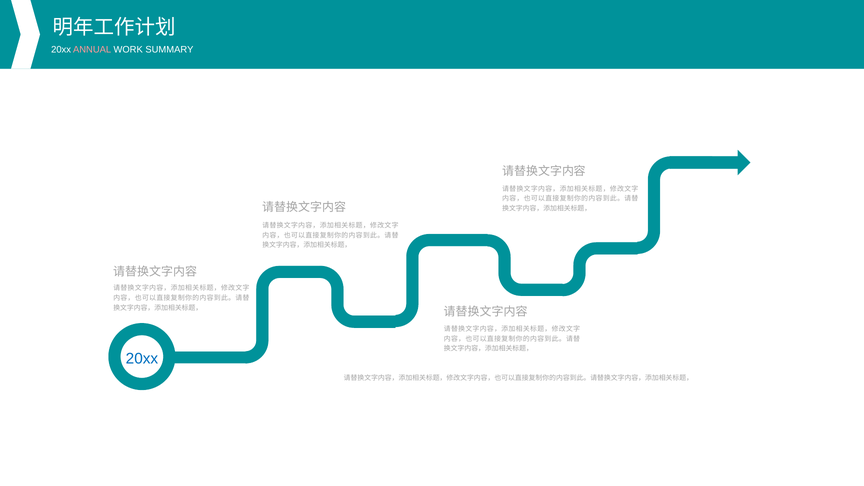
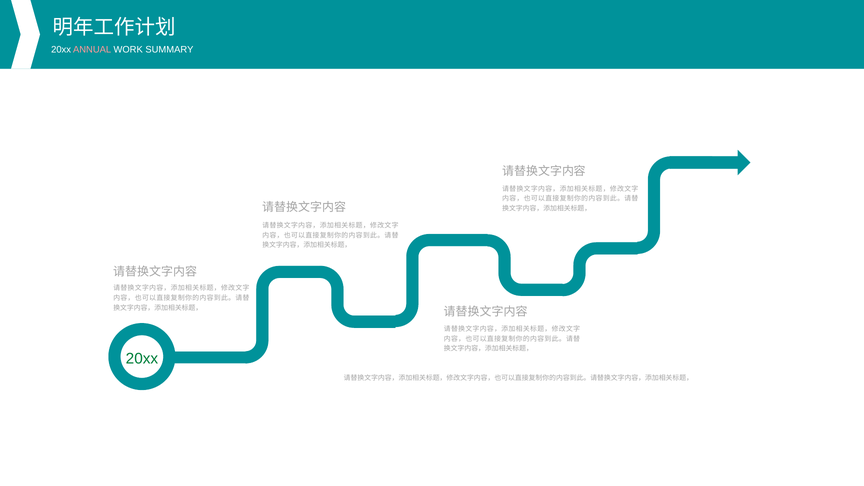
20xx at (142, 359) colour: blue -> green
